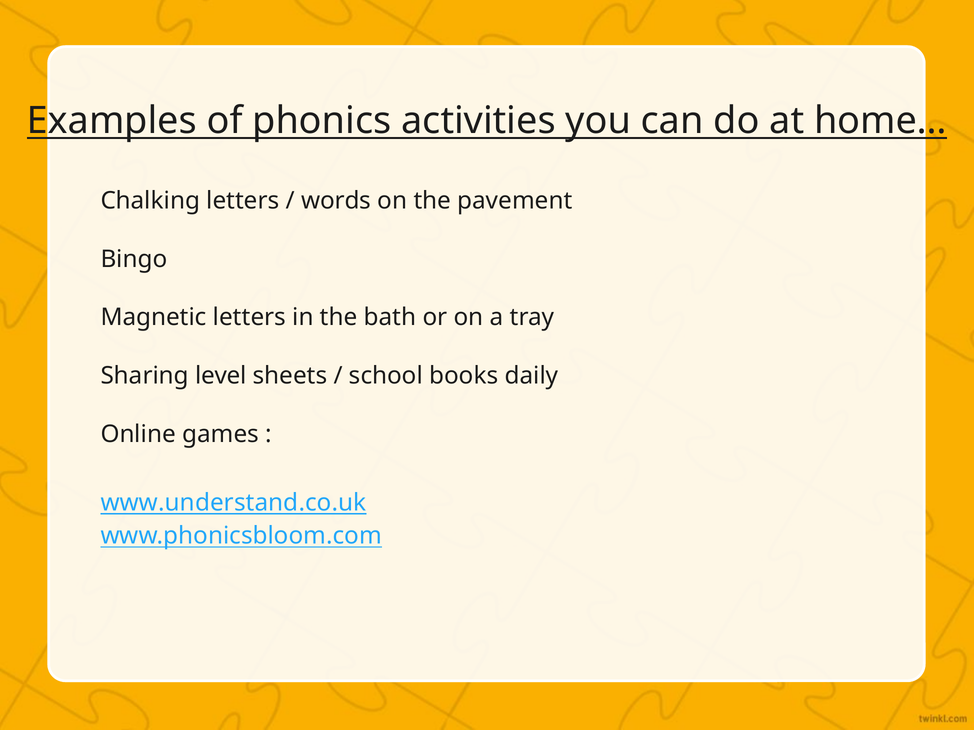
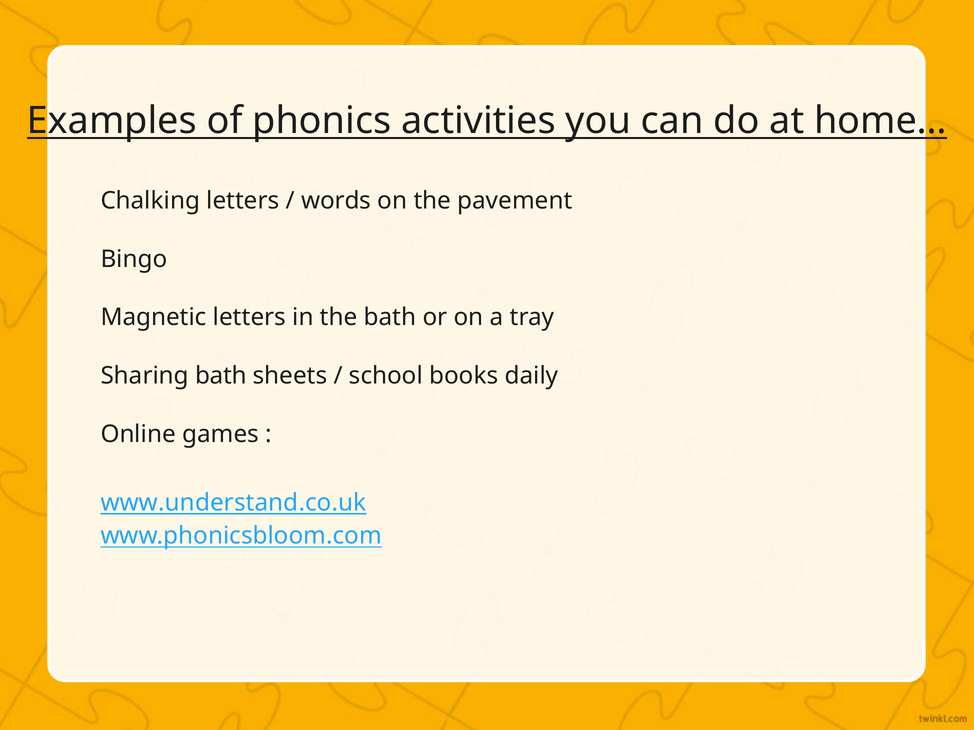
Sharing level: level -> bath
